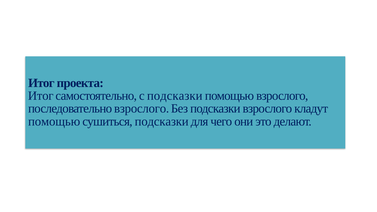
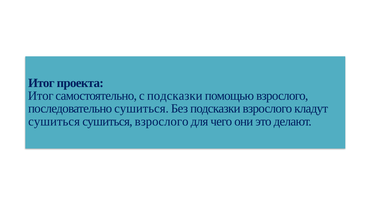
последовательно взрослого: взрослого -> сушиться
помощью at (54, 121): помощью -> сушиться
сушиться подсказки: подсказки -> взрослого
